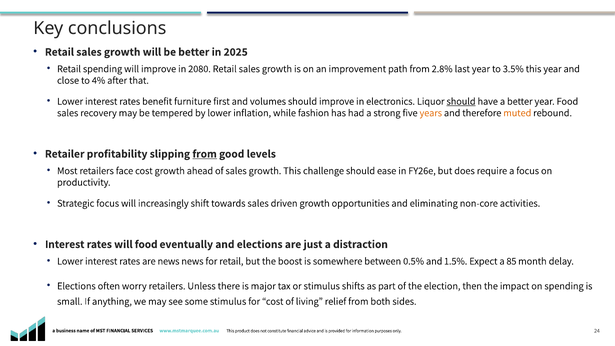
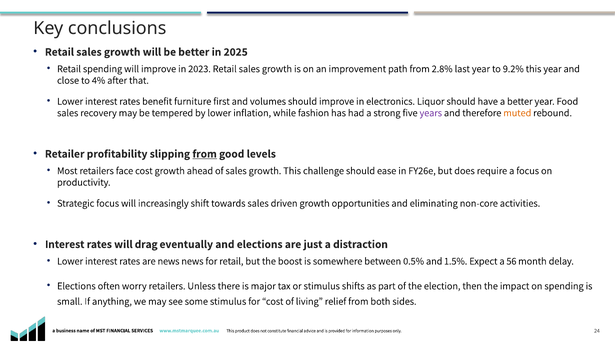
2080: 2080 -> 2023
3.5%: 3.5% -> 9.2%
should at (461, 101) underline: present -> none
years colour: orange -> purple
will food: food -> drag
85: 85 -> 56
